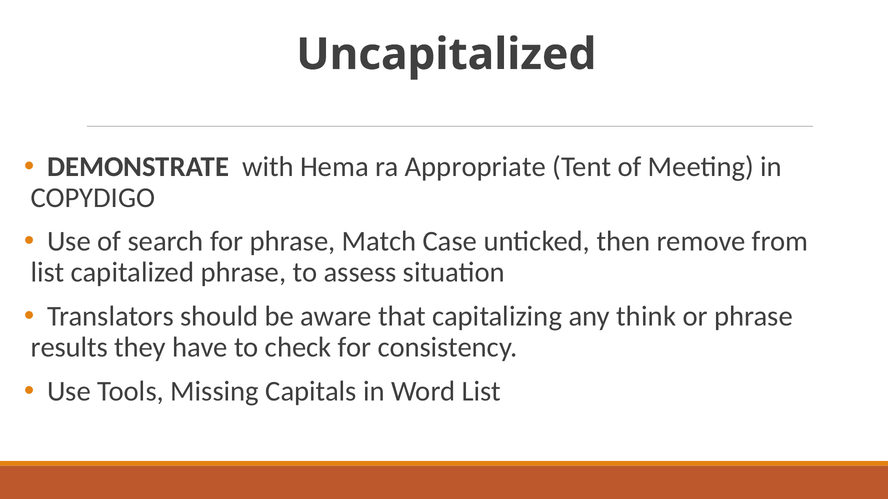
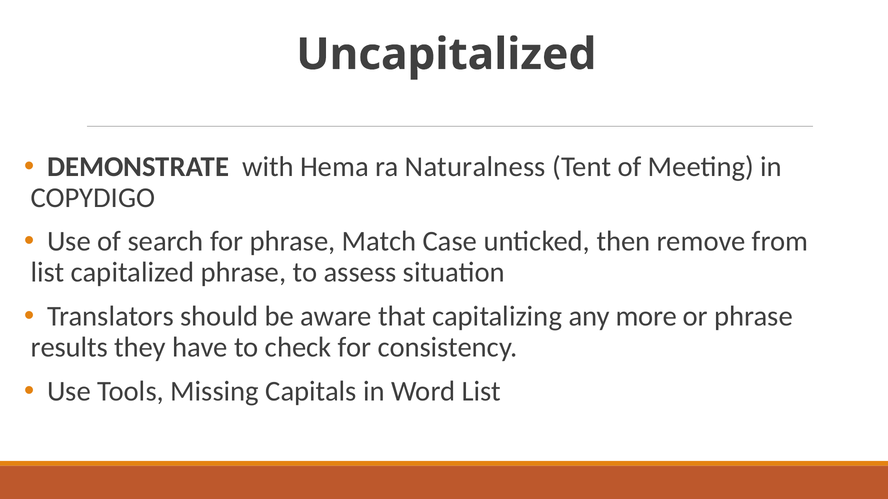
Appropriate: Appropriate -> Naturalness
think: think -> more
